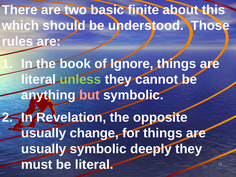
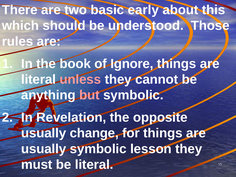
finite: finite -> early
unless colour: light green -> pink
deeply: deeply -> lesson
